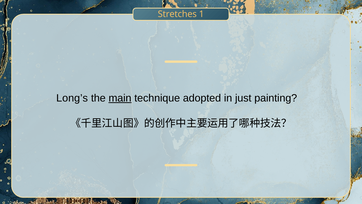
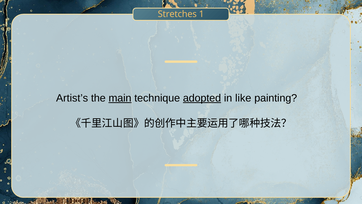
Long’s: Long’s -> Artist’s
adopted underline: none -> present
just: just -> like
